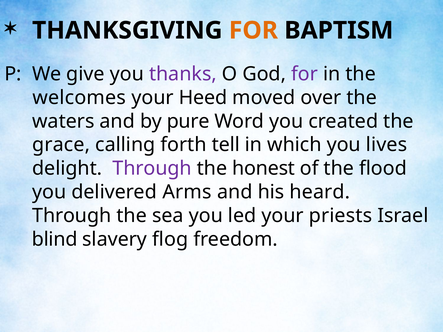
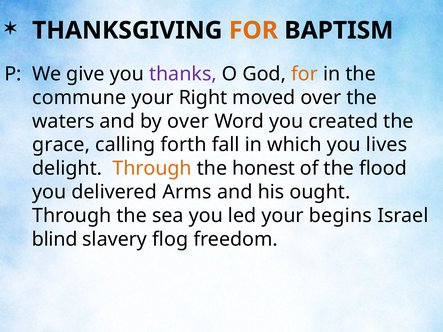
for at (305, 74) colour: purple -> orange
welcomes: welcomes -> commune
Heed: Heed -> Right
by pure: pure -> over
tell: tell -> fall
Through at (152, 169) colour: purple -> orange
heard: heard -> ought
priests: priests -> begins
